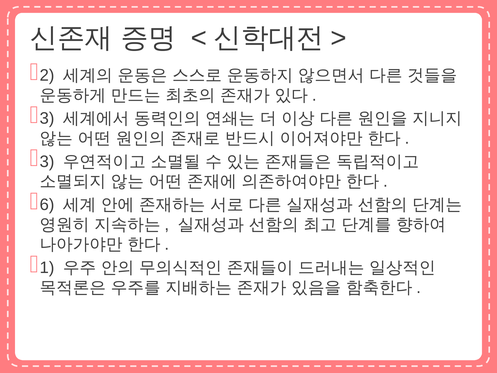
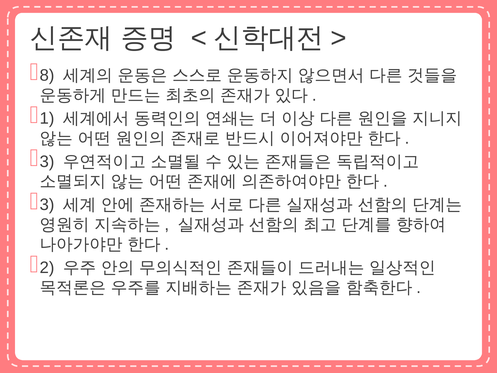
2: 2 -> 8
3 at (47, 118): 3 -> 1
6 at (47, 205): 6 -> 3
1: 1 -> 2
